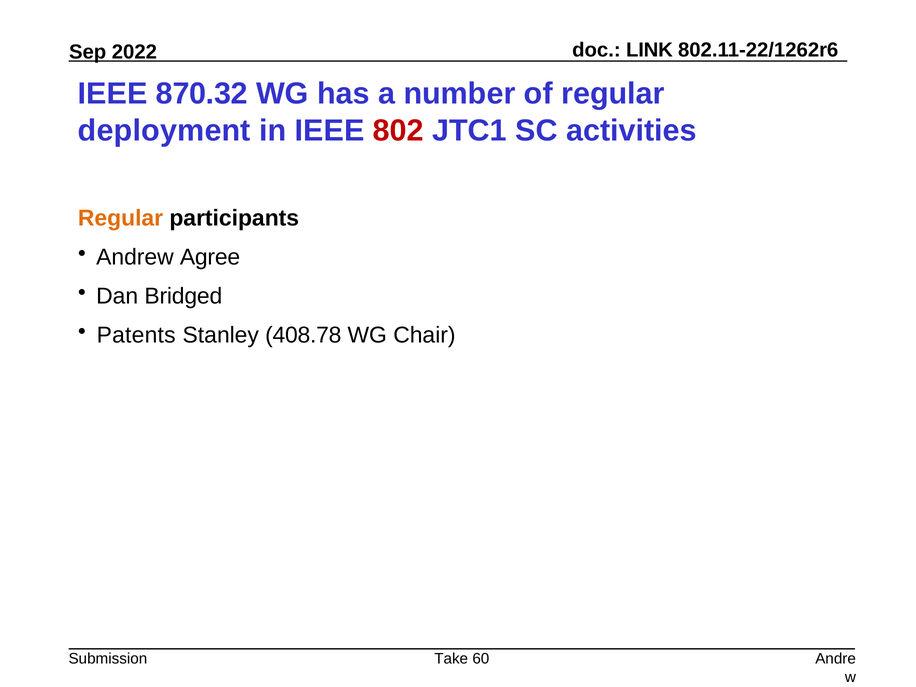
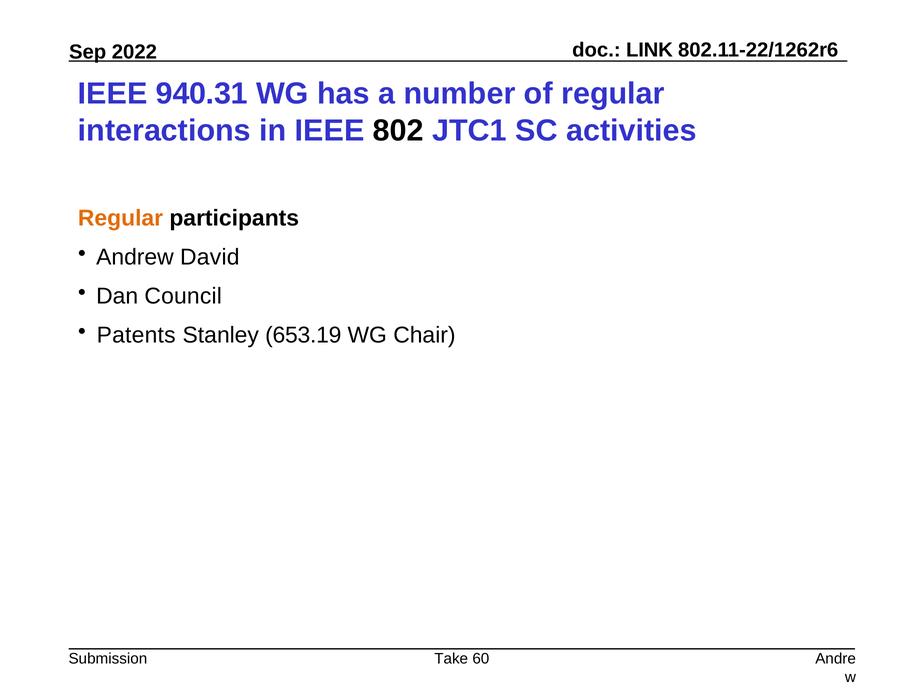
870.32: 870.32 -> 940.31
deployment: deployment -> interactions
802 colour: red -> black
Agree: Agree -> David
Bridged: Bridged -> Council
408.78: 408.78 -> 653.19
